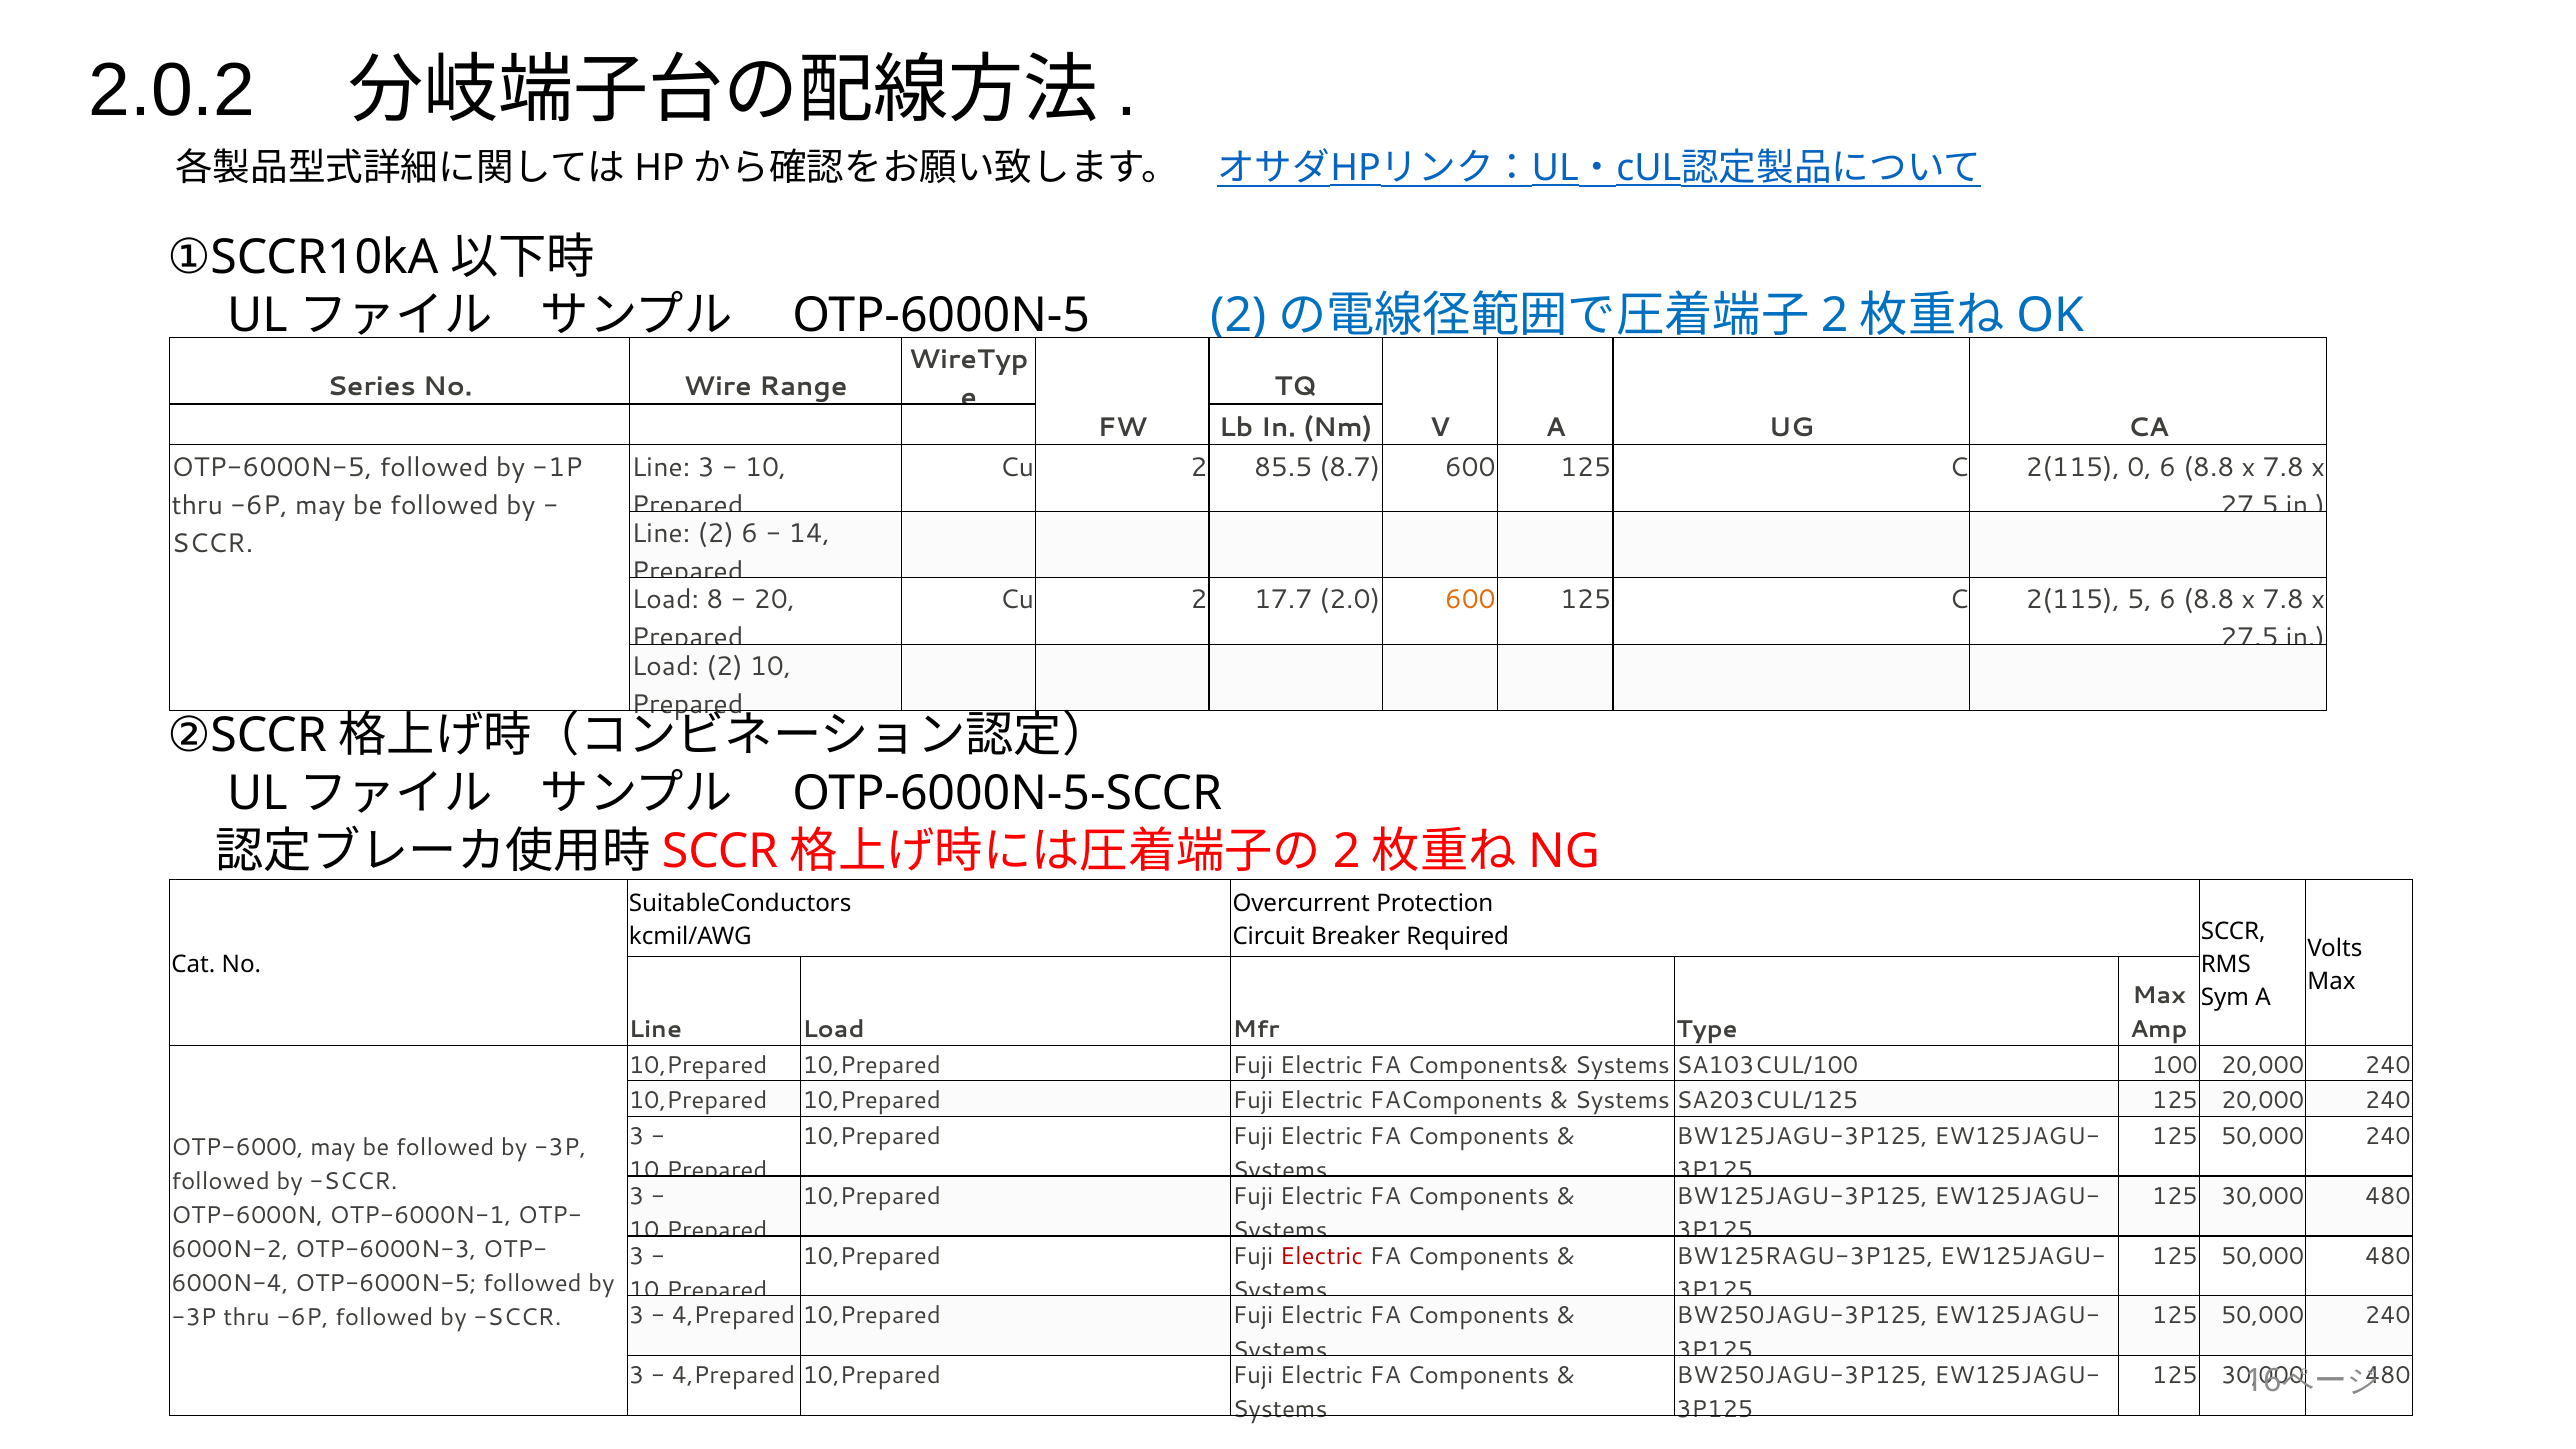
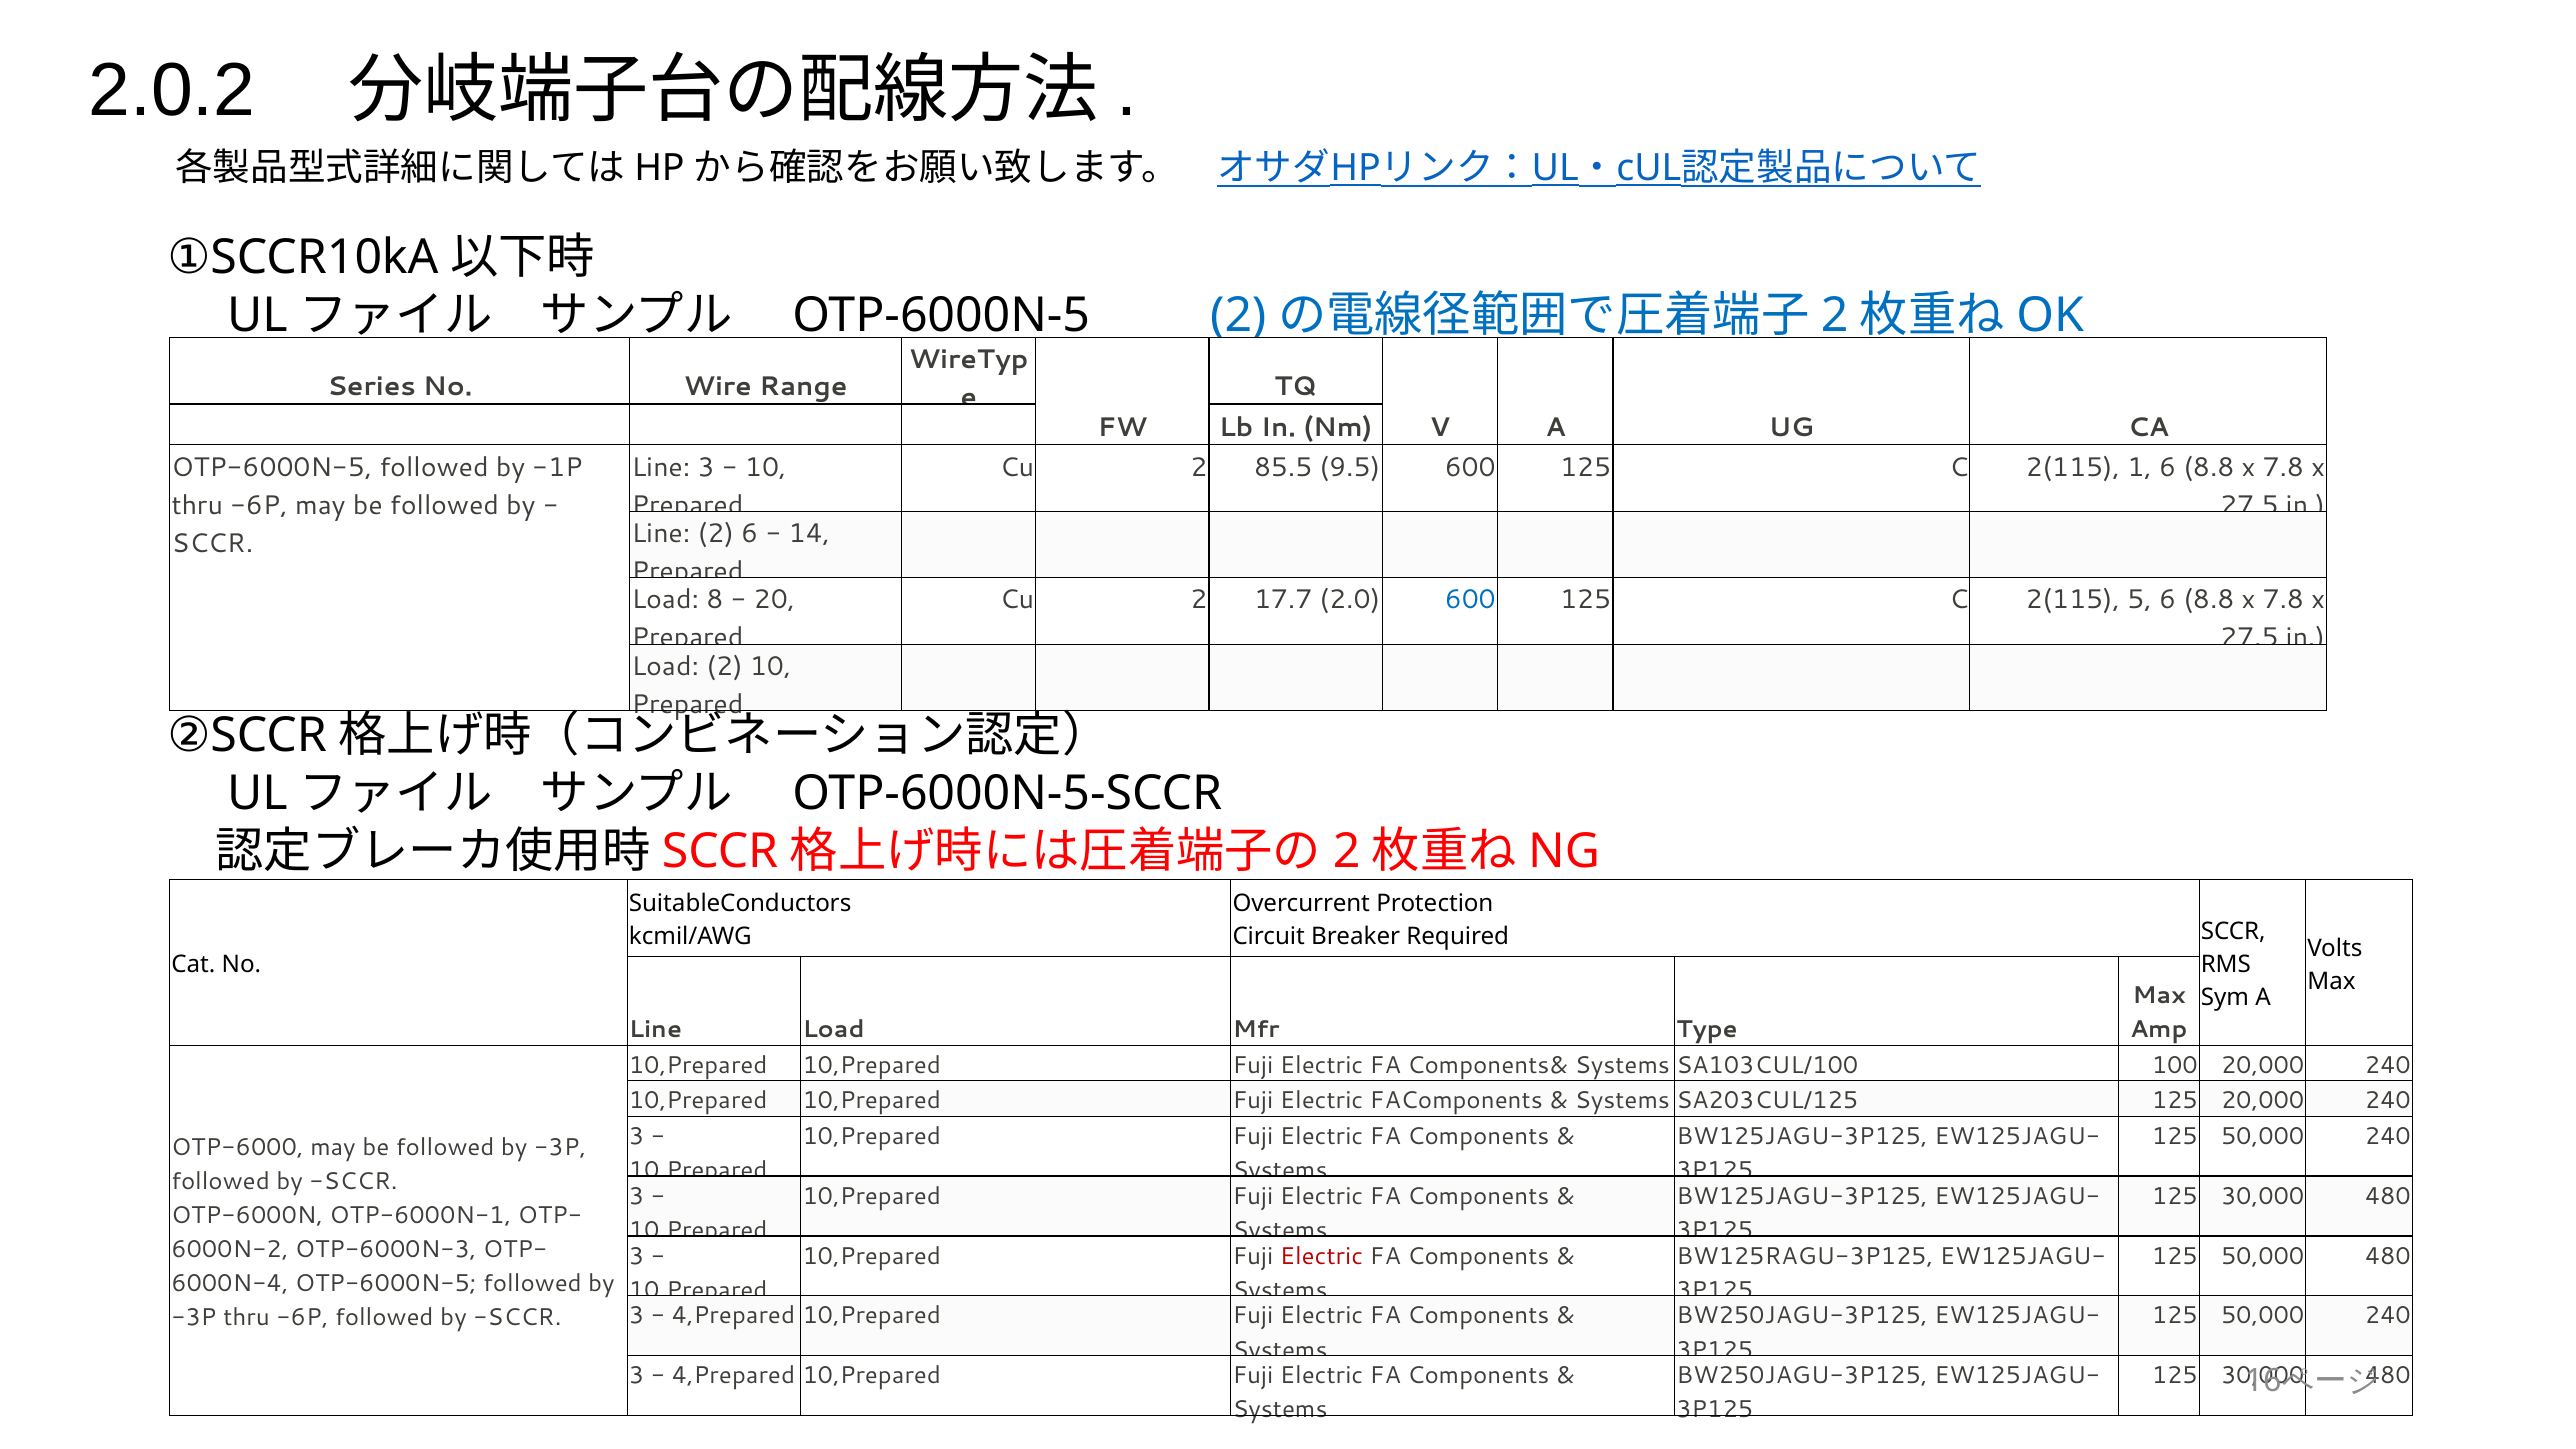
8.7: 8.7 -> 9.5
0: 0 -> 1
600 at (1470, 600) colour: orange -> blue
